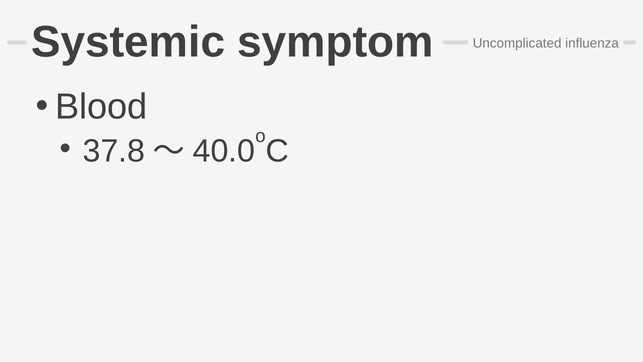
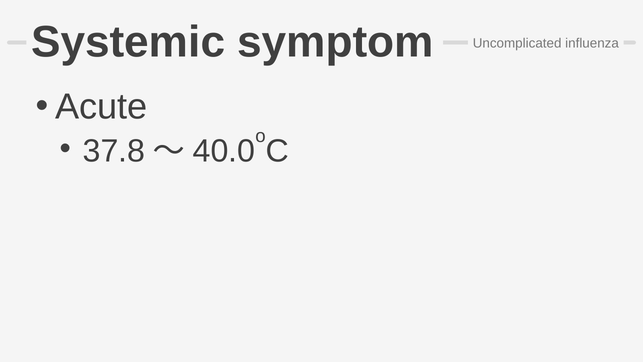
Blood: Blood -> Acute
